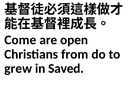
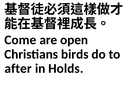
from: from -> birds
grew: grew -> after
Saved: Saved -> Holds
